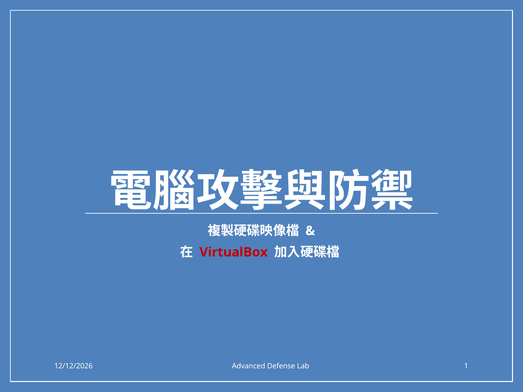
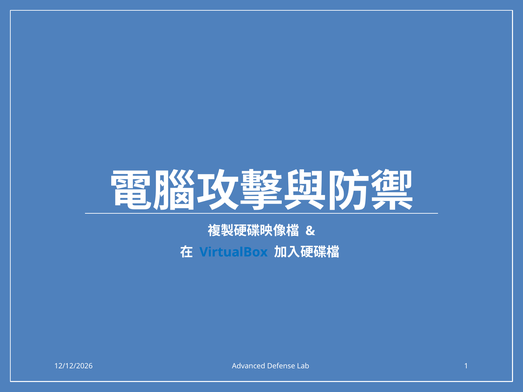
VirtualBox colour: red -> blue
